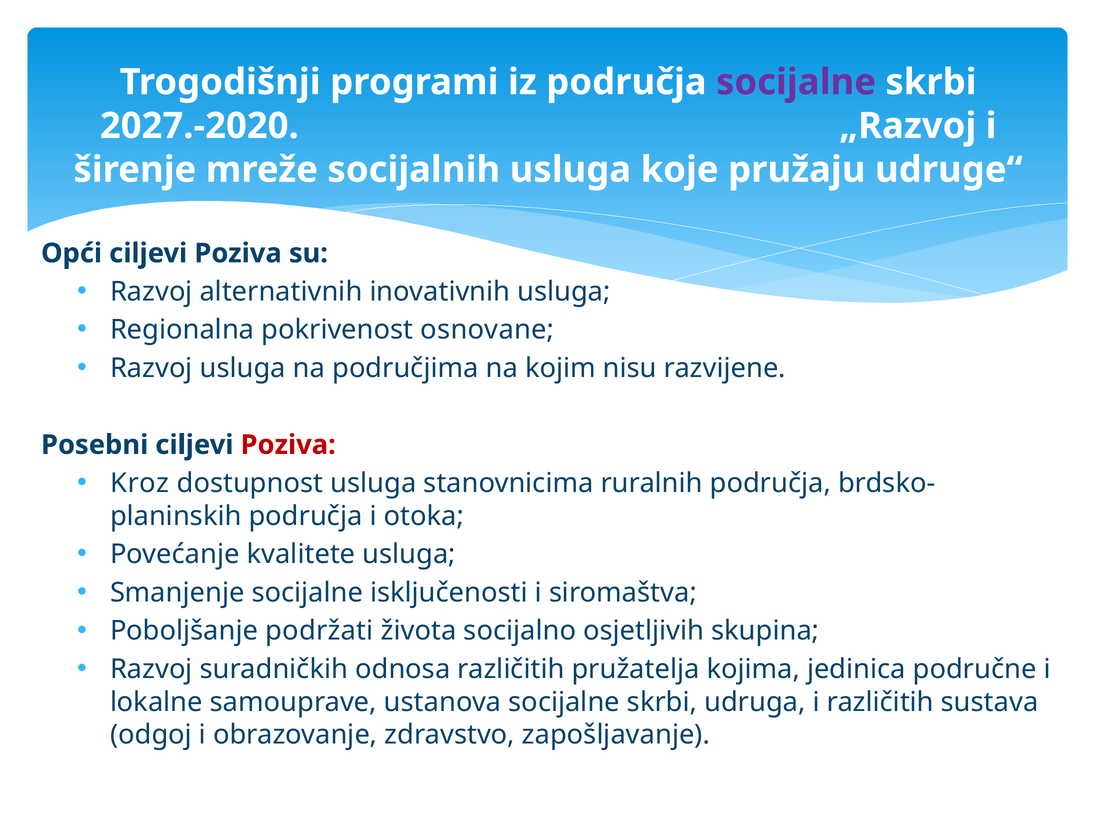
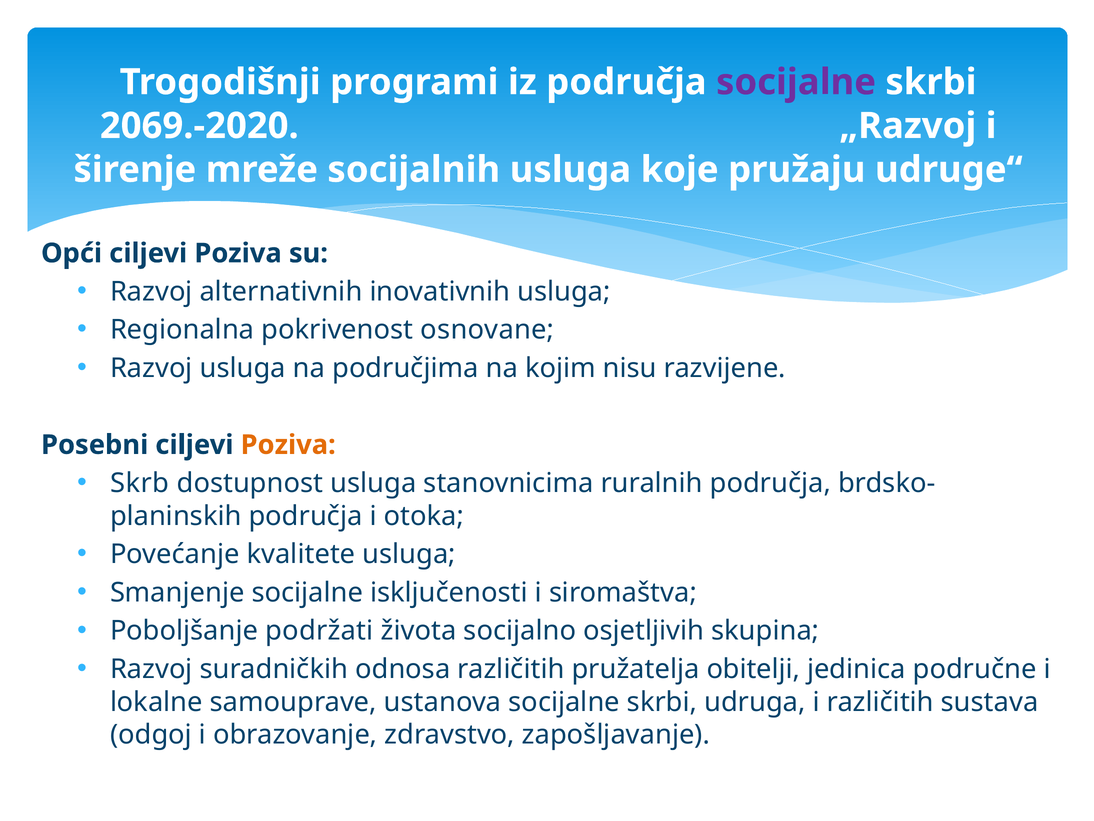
2027.-2020: 2027.-2020 -> 2069.-2020
Poziva at (288, 445) colour: red -> orange
Kroz: Kroz -> Skrb
kojima: kojima -> obitelji
